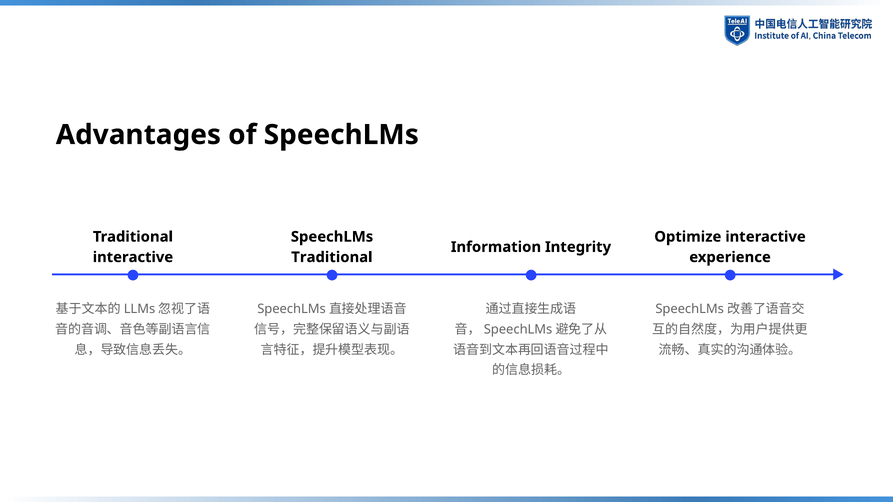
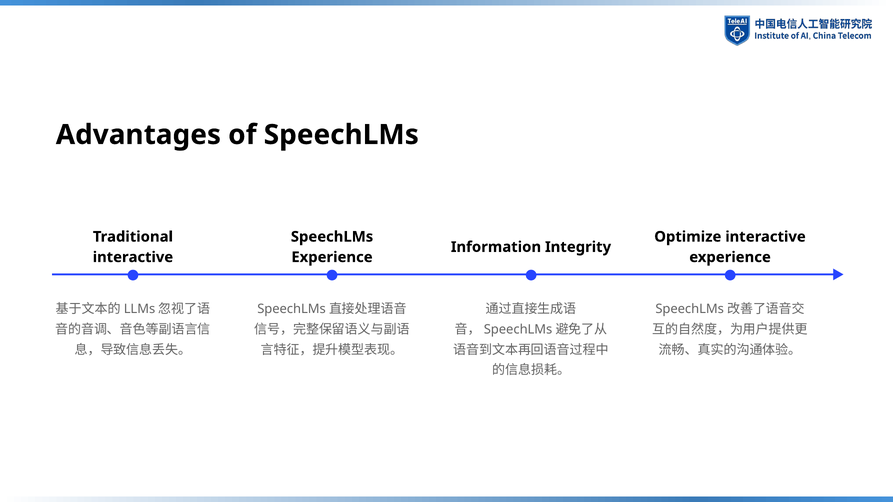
Traditional at (332, 257): Traditional -> Experience
